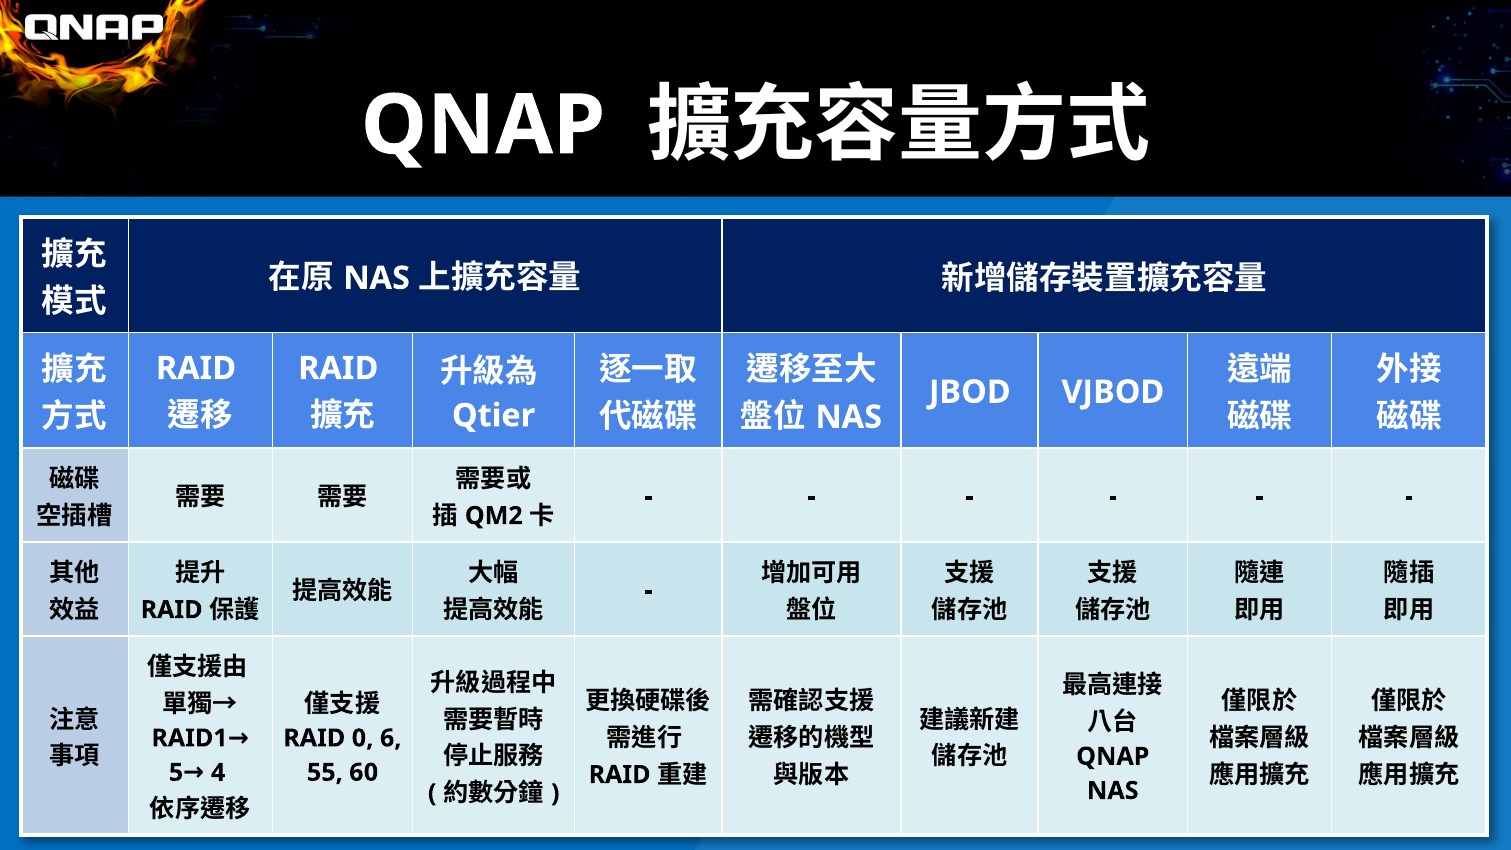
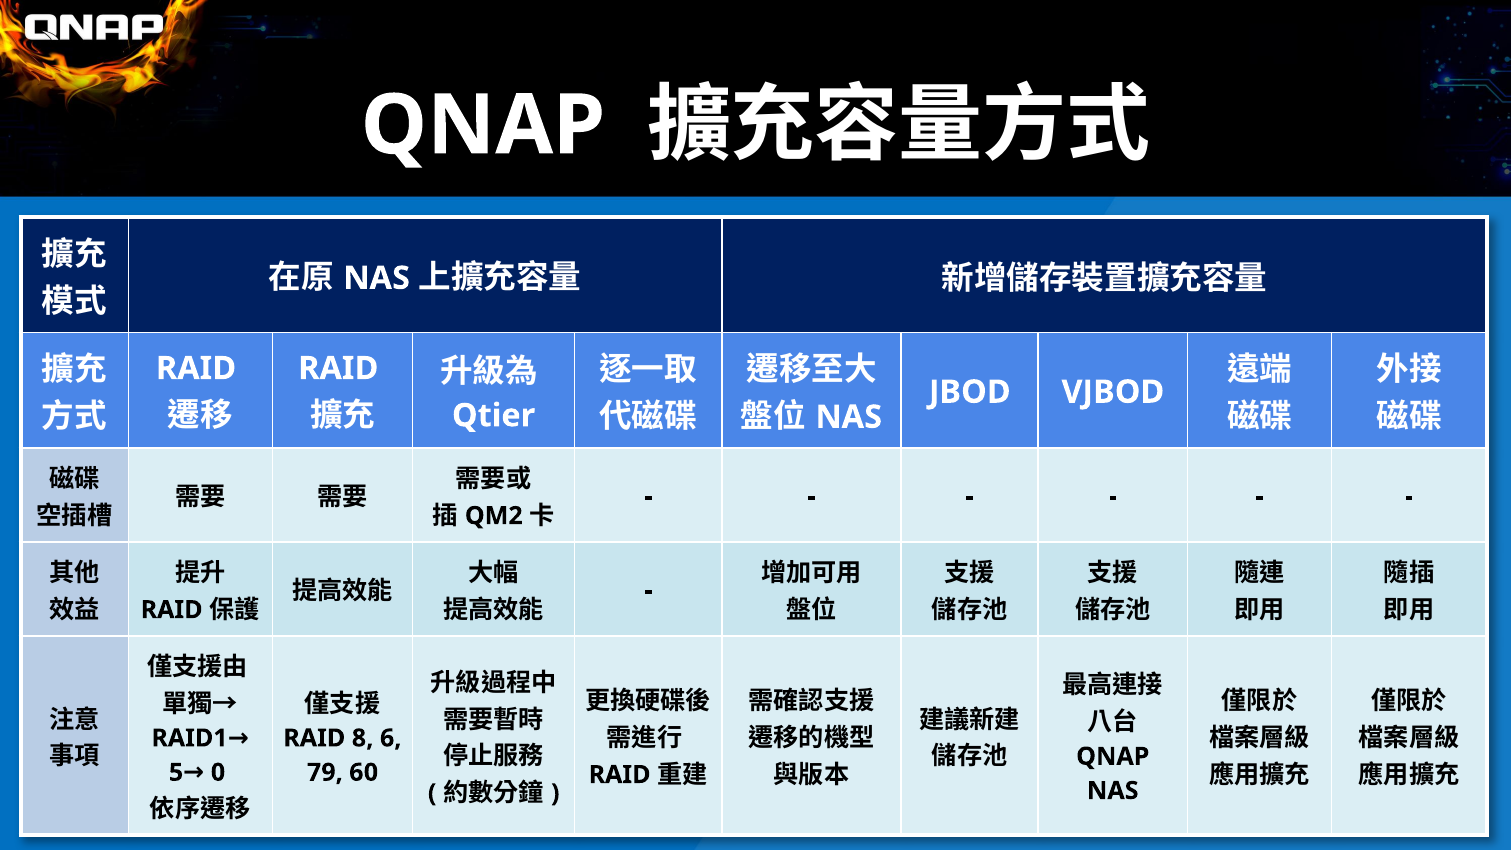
0: 0 -> 8
4: 4 -> 0
55: 55 -> 79
